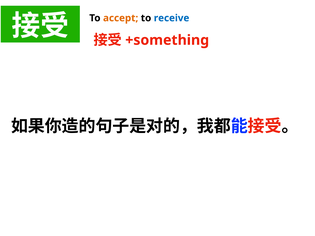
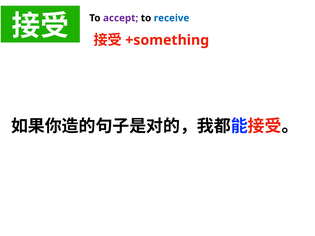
accept colour: orange -> purple
